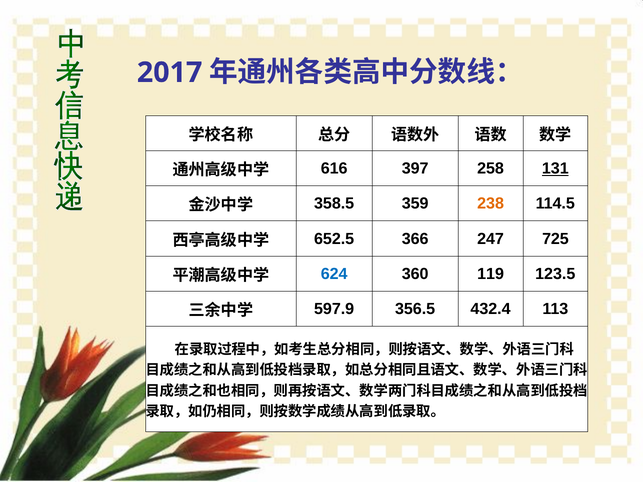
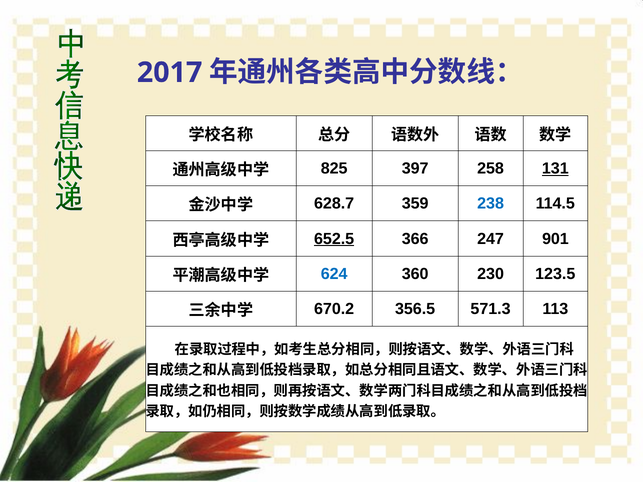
616: 616 -> 825
358.5: 358.5 -> 628.7
238 colour: orange -> blue
652.5 underline: none -> present
725: 725 -> 901
119: 119 -> 230
597.9: 597.9 -> 670.2
432.4: 432.4 -> 571.3
